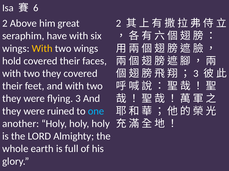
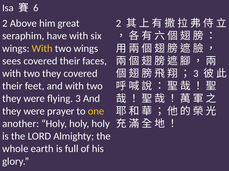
hold: hold -> sees
ruined: ruined -> prayer
one colour: light blue -> yellow
